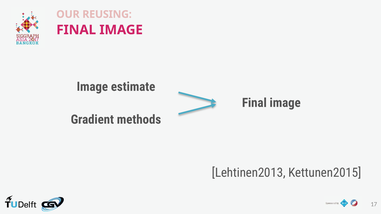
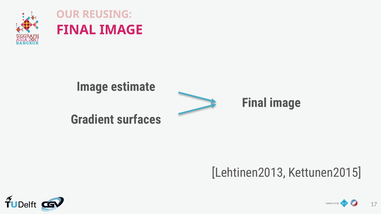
methods: methods -> surfaces
